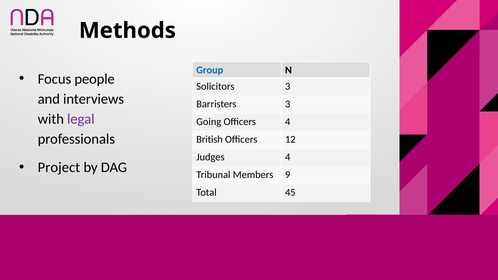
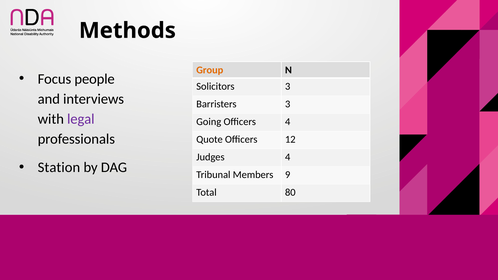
Group colour: blue -> orange
British: British -> Quote
Project: Project -> Station
45: 45 -> 80
